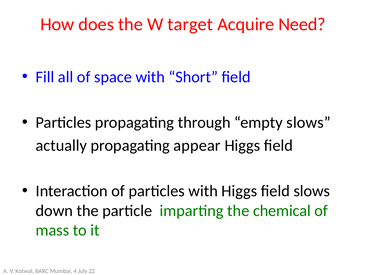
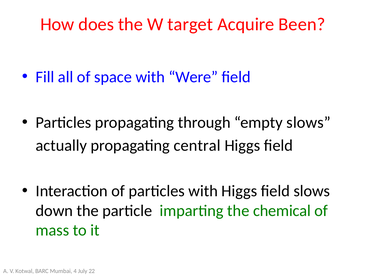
Need: Need -> Been
Short: Short -> Were
appear: appear -> central
